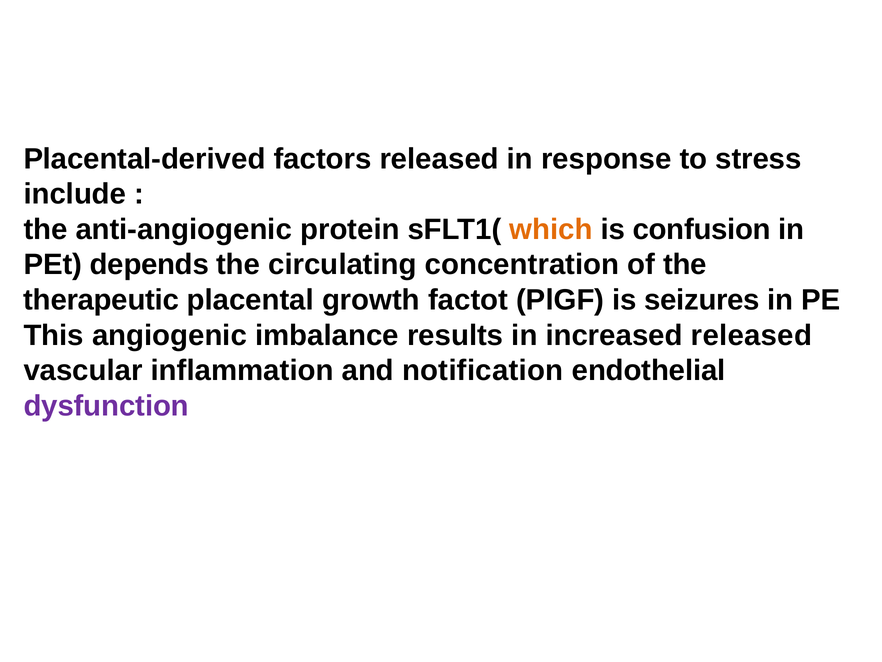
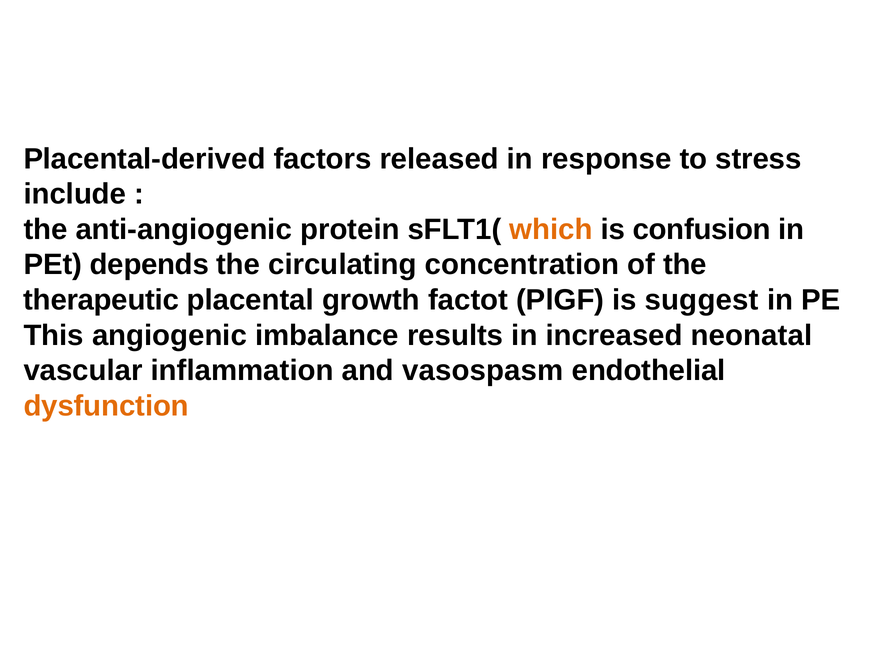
seizures: seizures -> suggest
increased released: released -> neonatal
notification: notification -> vasospasm
dysfunction colour: purple -> orange
